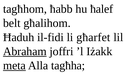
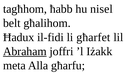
ħalef: ħalef -> nisel
Ħaduh: Ħaduh -> Ħadux
meta underline: present -> none
tagħha: tagħha -> għarfu
